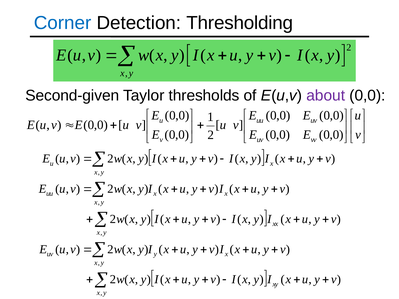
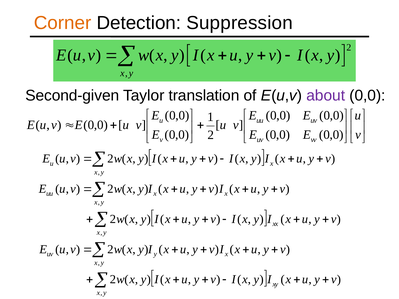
Corner colour: blue -> orange
Thresholding: Thresholding -> Suppression
thresholds: thresholds -> translation
